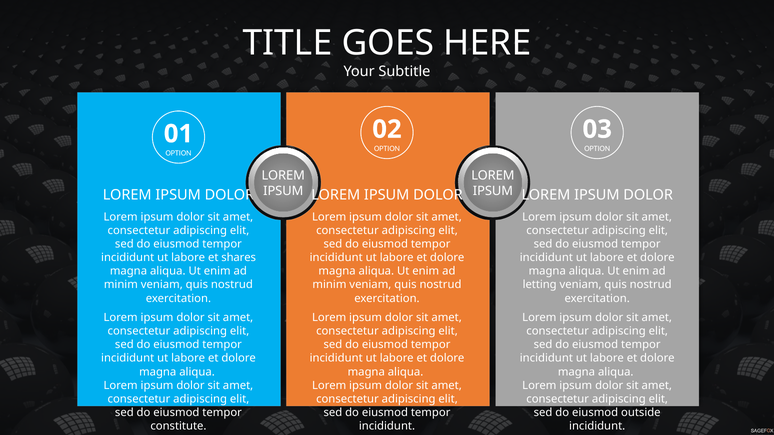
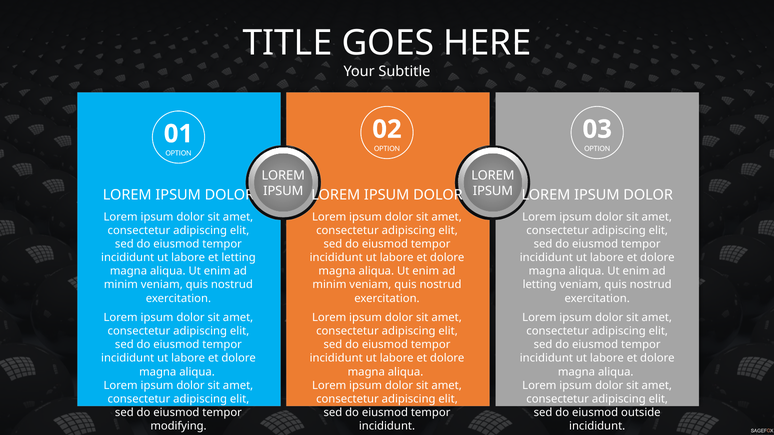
et shares: shares -> letting
constitute: constitute -> modifying
